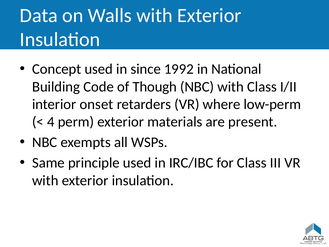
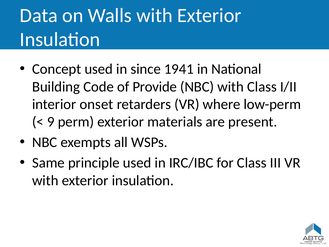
1992: 1992 -> 1941
Though: Though -> Provide
4: 4 -> 9
